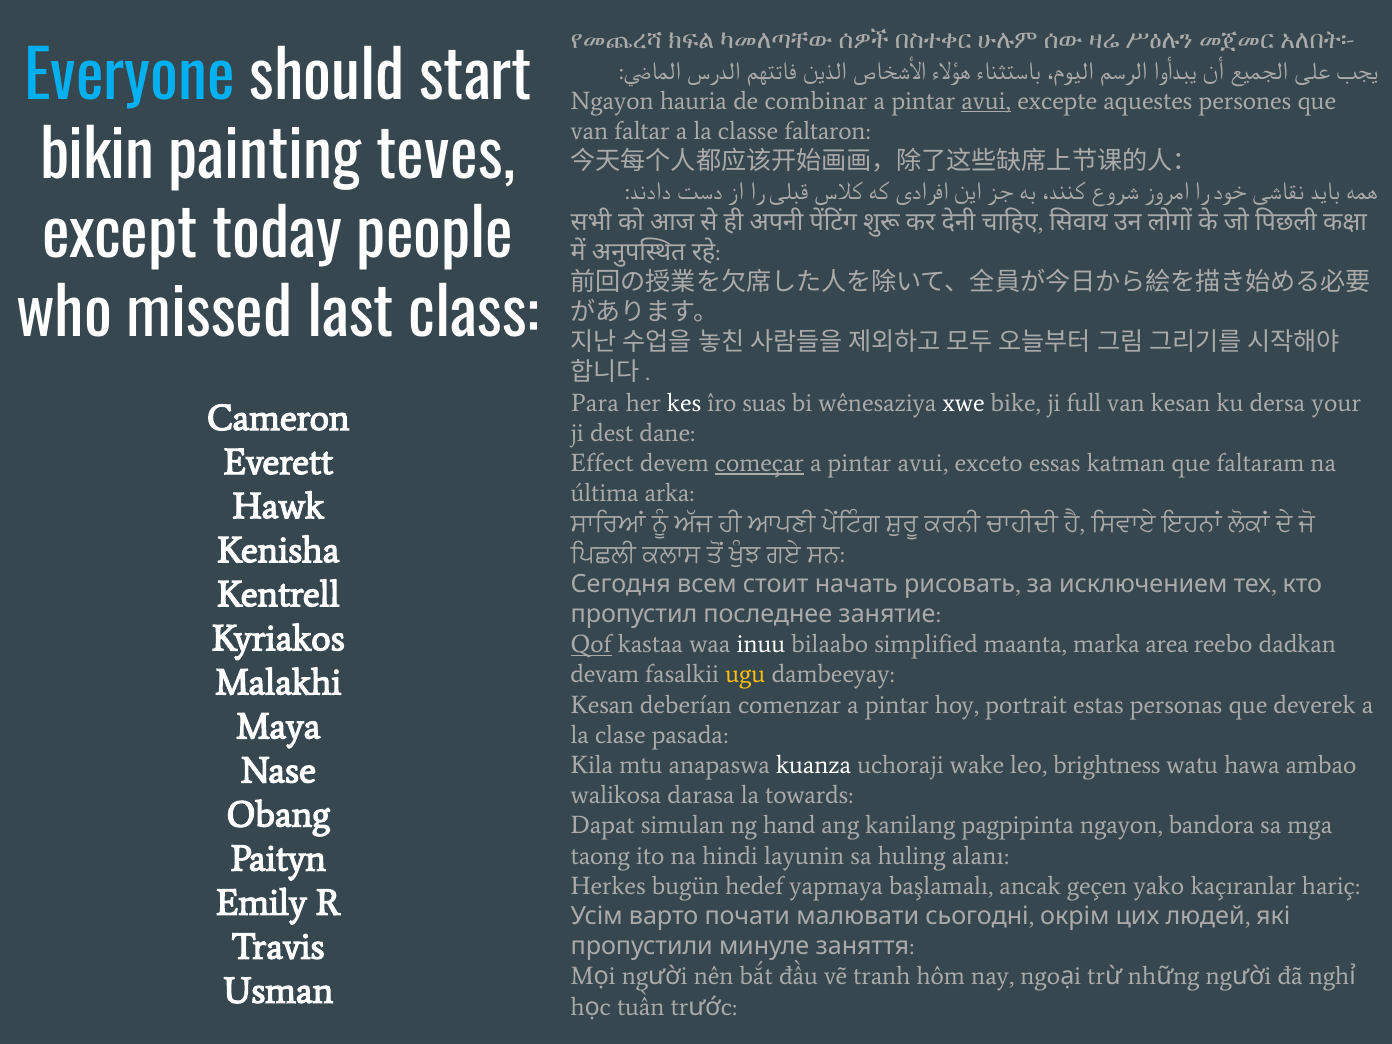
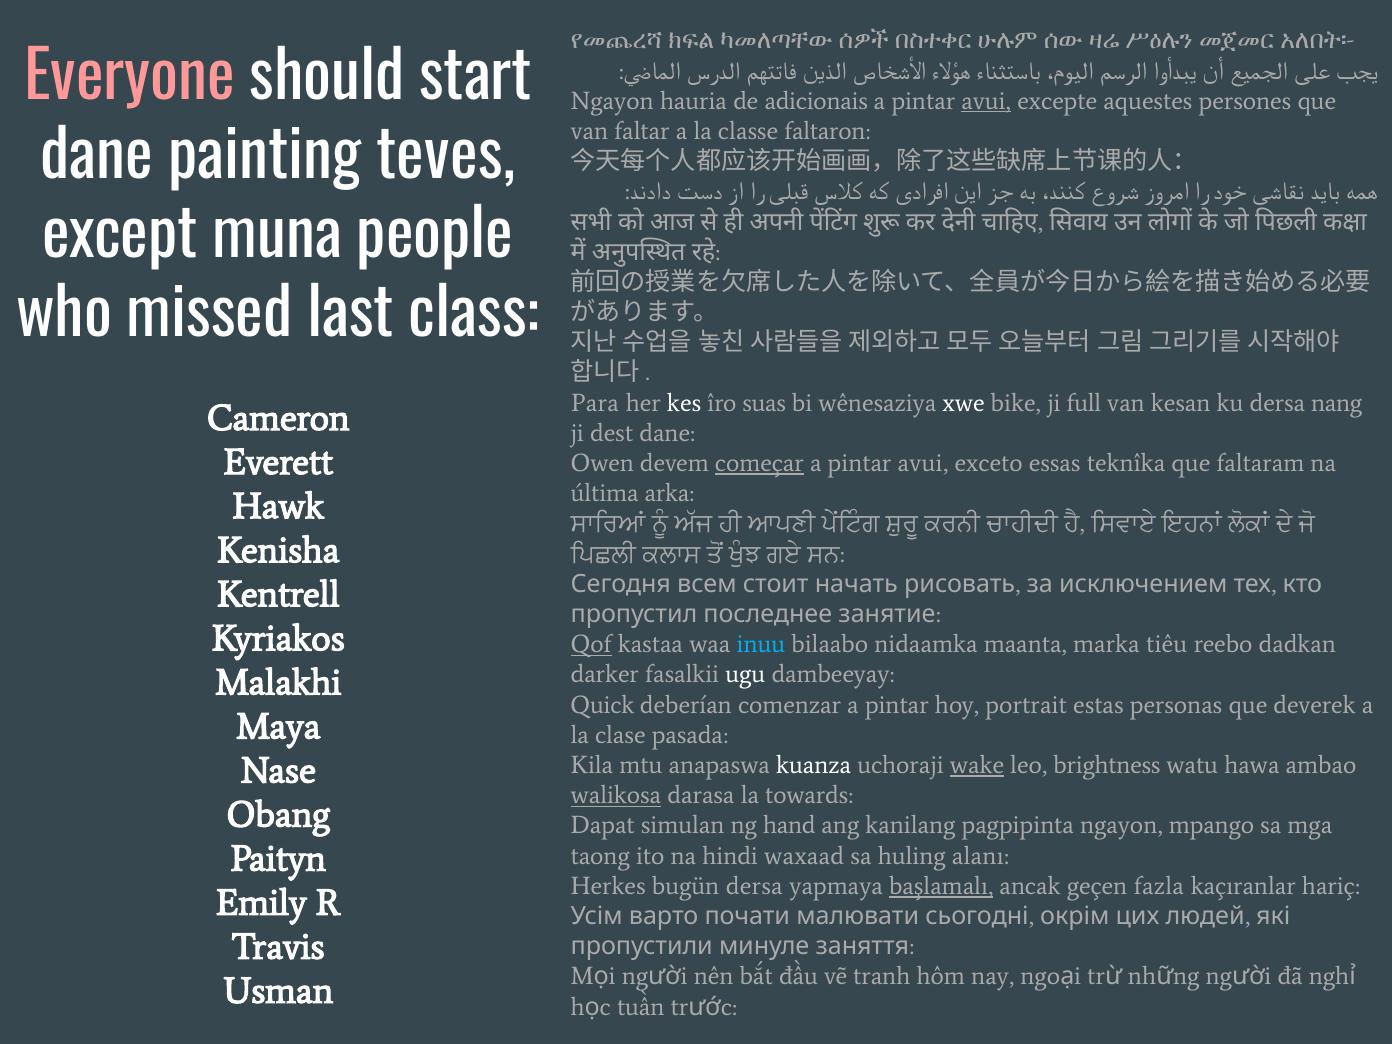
Everyone colour: light blue -> pink
combinar: combinar -> adicionais
bikin at (97, 157): bikin -> dane
today: today -> muna
your: your -> nang
Effect: Effect -> Owen
katman: katman -> teknîka
inuu colour: white -> light blue
simplified: simplified -> nidaamka
area: area -> tiêu
devam: devam -> darker
ugu colour: yellow -> white
Kesan at (602, 705): Kesan -> Quick
wake underline: none -> present
walikosa underline: none -> present
bandora: bandora -> mpango
layunin: layunin -> waxaad
bugün hedef: hedef -> dersa
başlamalı underline: none -> present
yako: yako -> fazla
